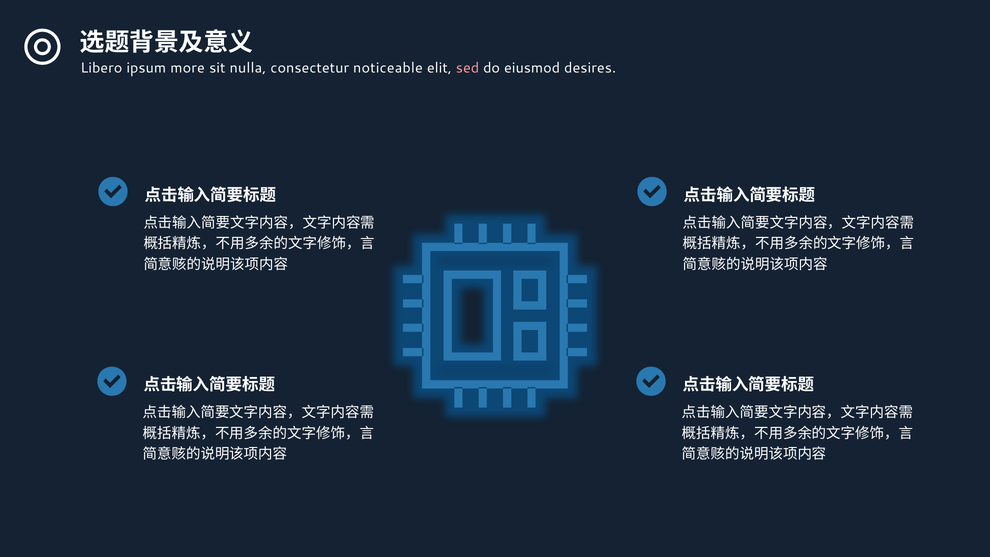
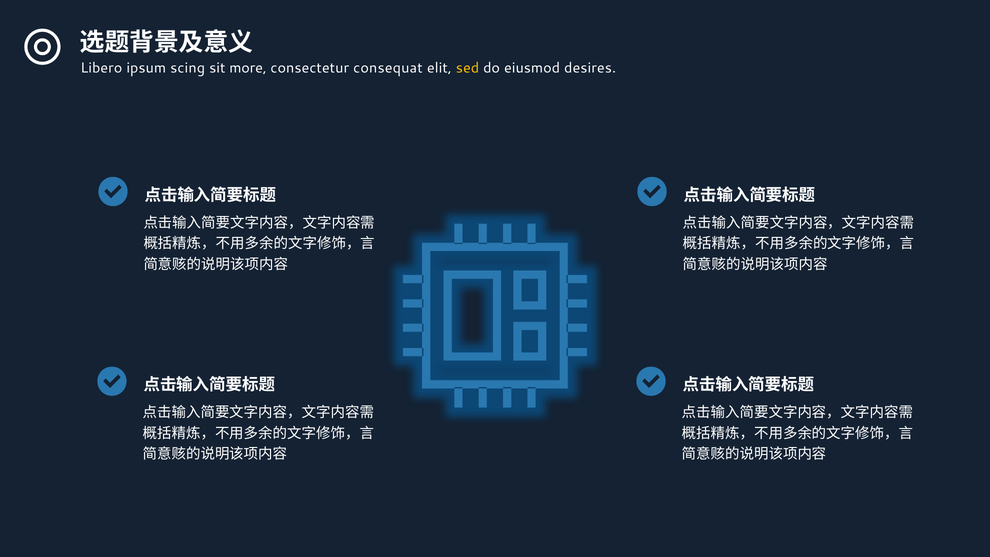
more: more -> scing
nulla: nulla -> more
noticeable: noticeable -> consequat
sed colour: pink -> yellow
